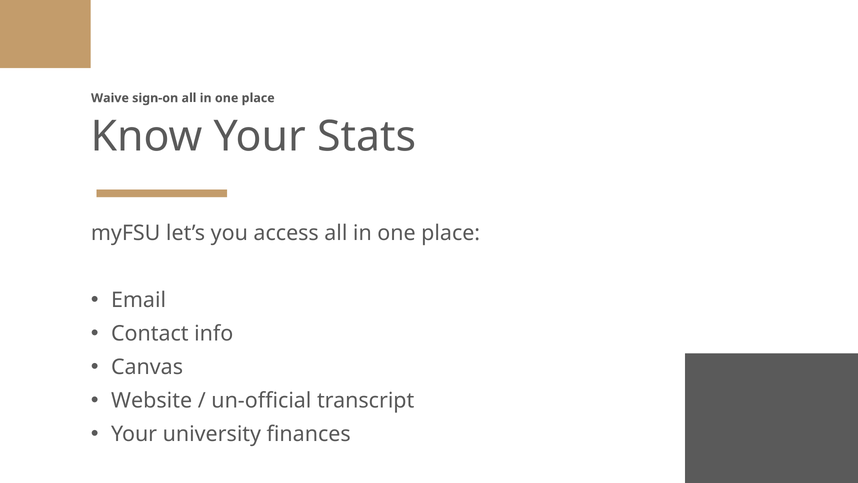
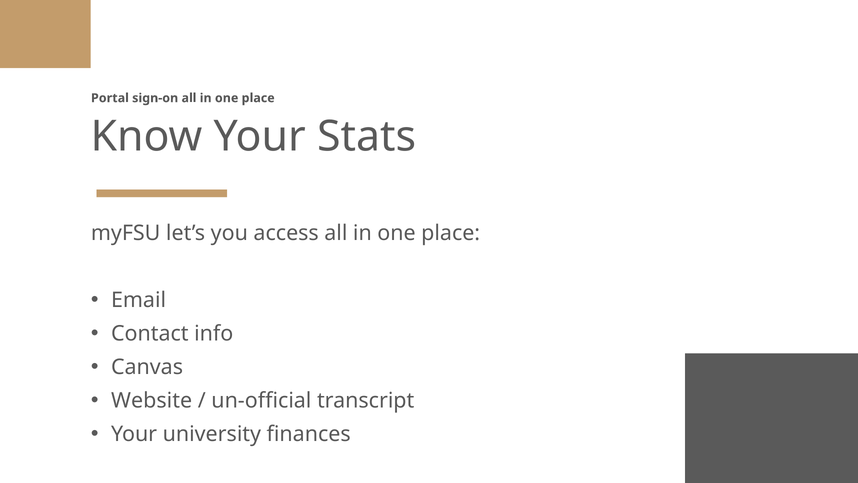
Waive: Waive -> Portal
